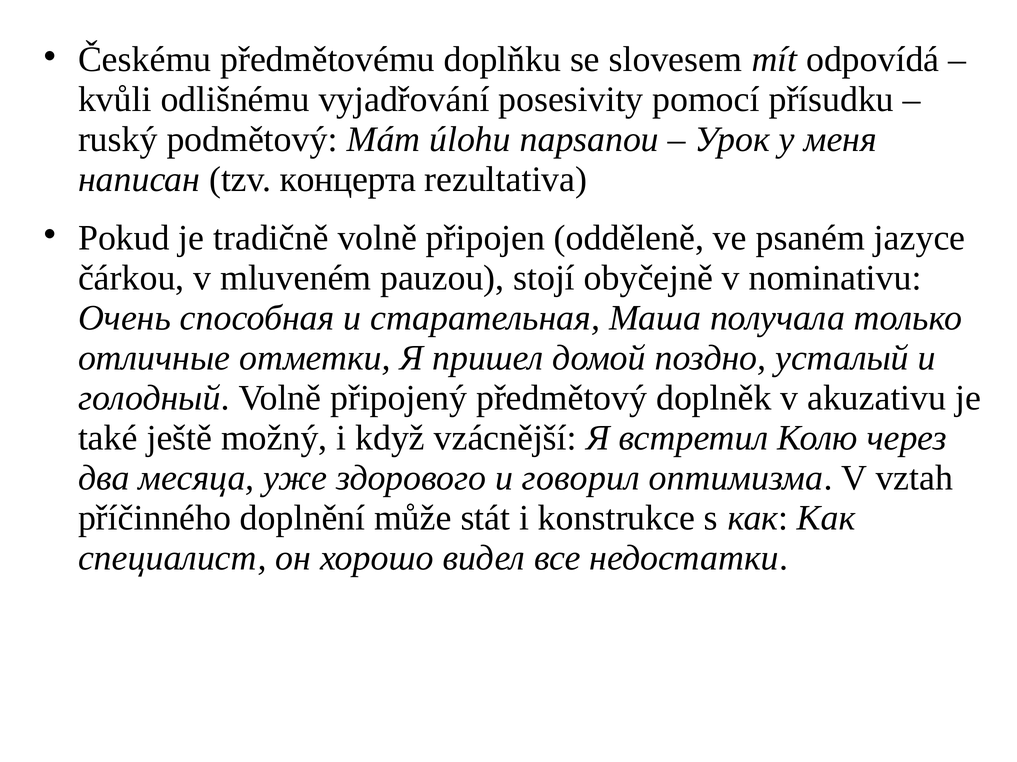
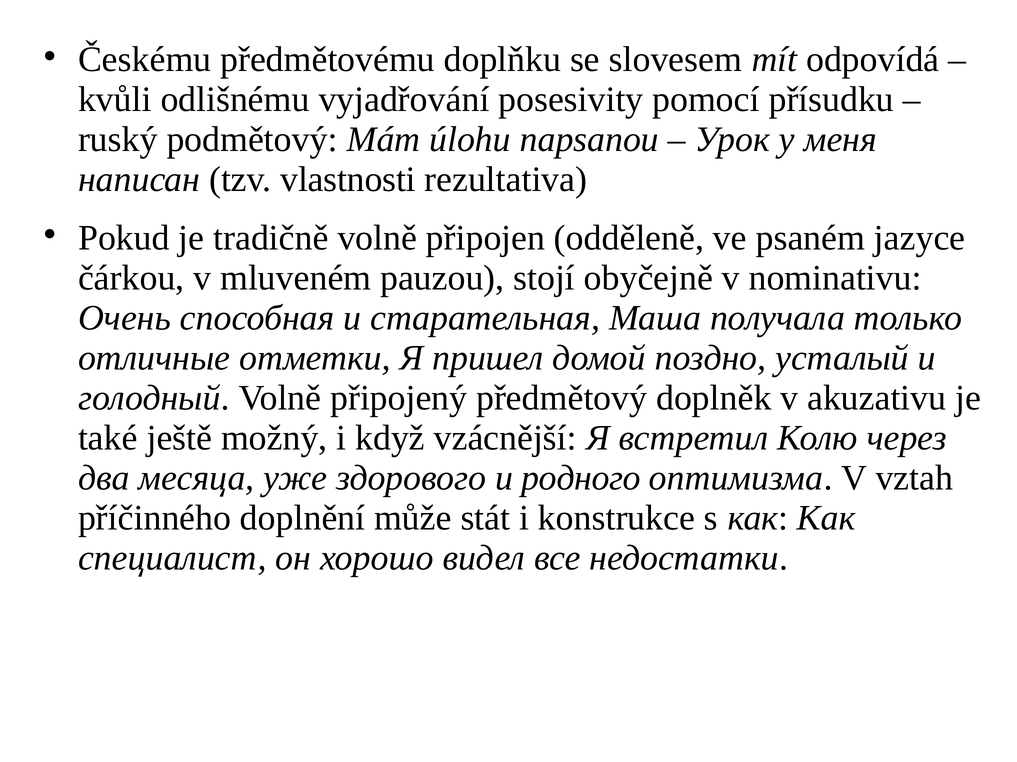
концерта: концерта -> vlastnosti
говорил: говорил -> родного
